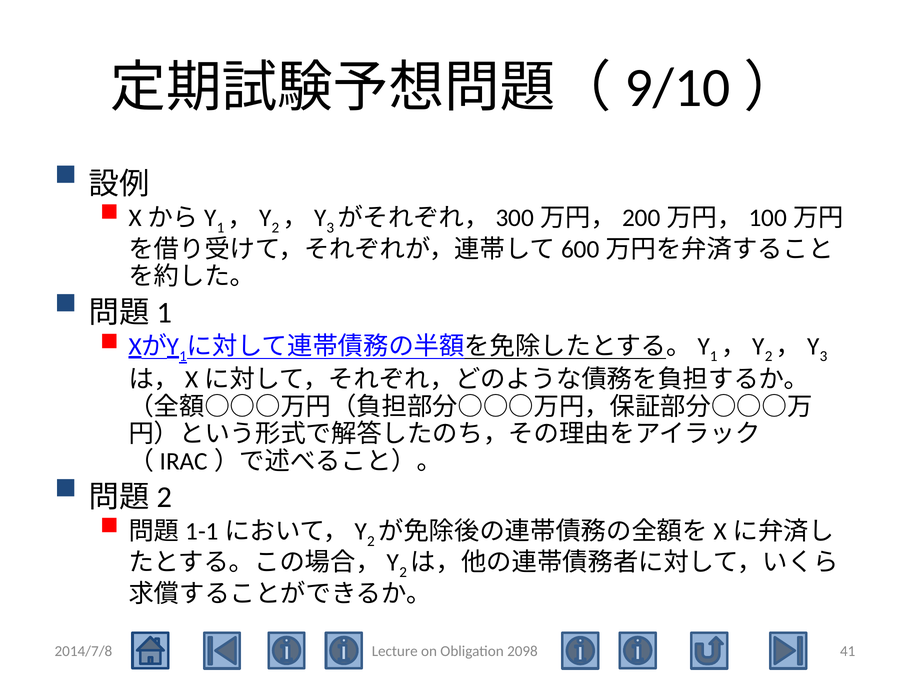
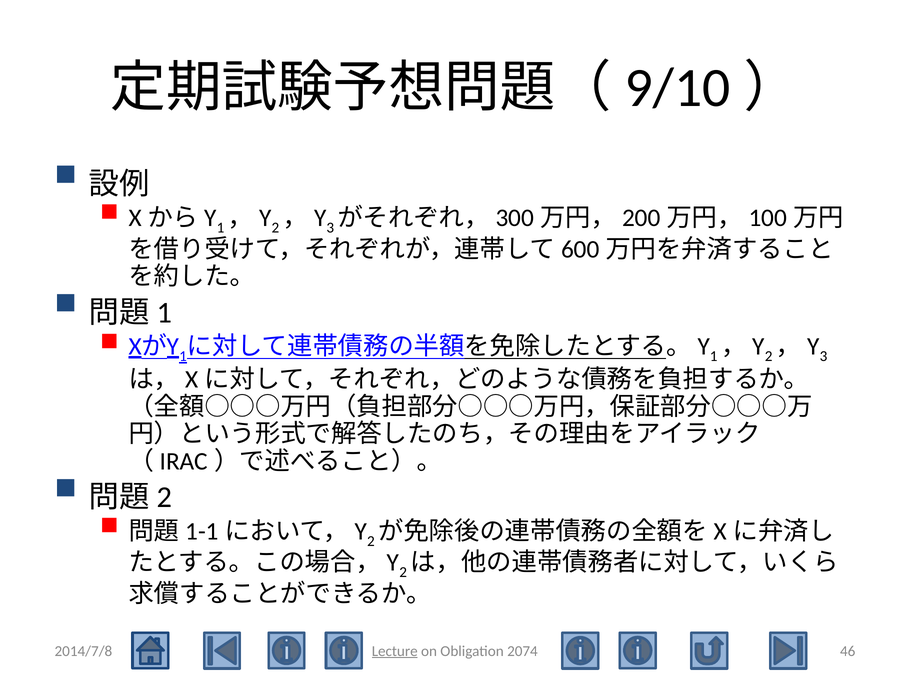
Lecture underline: none -> present
2098: 2098 -> 2074
41: 41 -> 46
